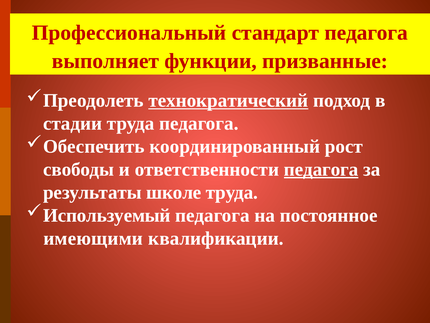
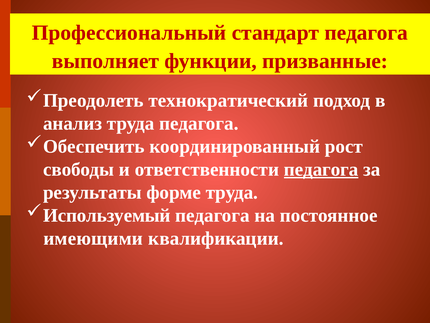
технократический underline: present -> none
стадии: стадии -> анализ
школе: школе -> форме
